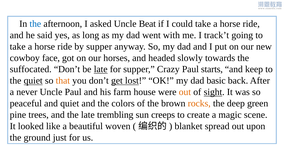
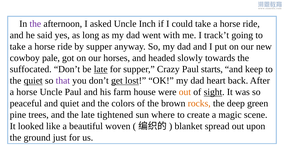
the at (35, 24) colour: blue -> purple
Beat: Beat -> Inch
face: face -> pale
that colour: orange -> purple
basic: basic -> heart
never at (27, 92): never -> horse
trembling: trembling -> tightened
creeps: creeps -> where
